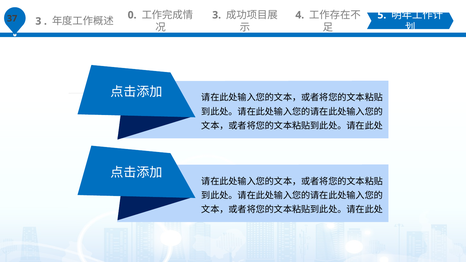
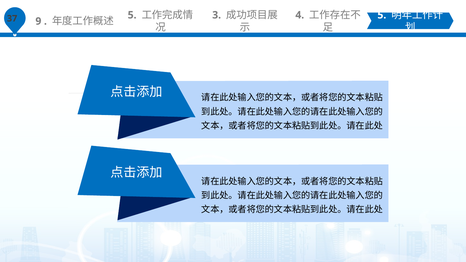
3 at (38, 21): 3 -> 9
0 at (132, 15): 0 -> 5
